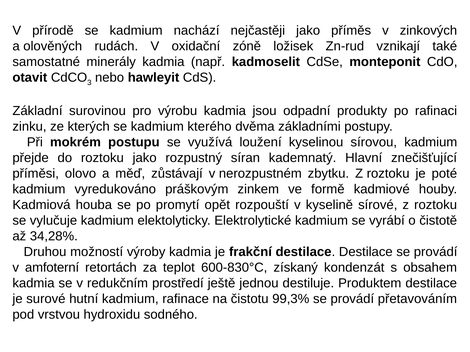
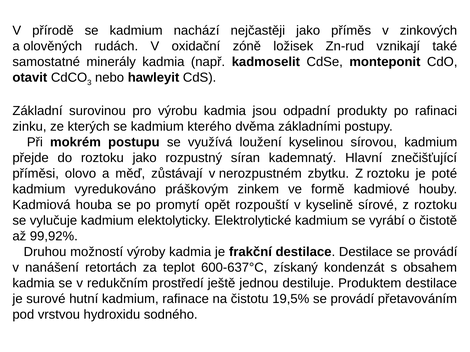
34,28%: 34,28% -> 99,92%
amfoterní: amfoterní -> nanášení
600-830°C: 600-830°C -> 600-637°C
99,3%: 99,3% -> 19,5%
